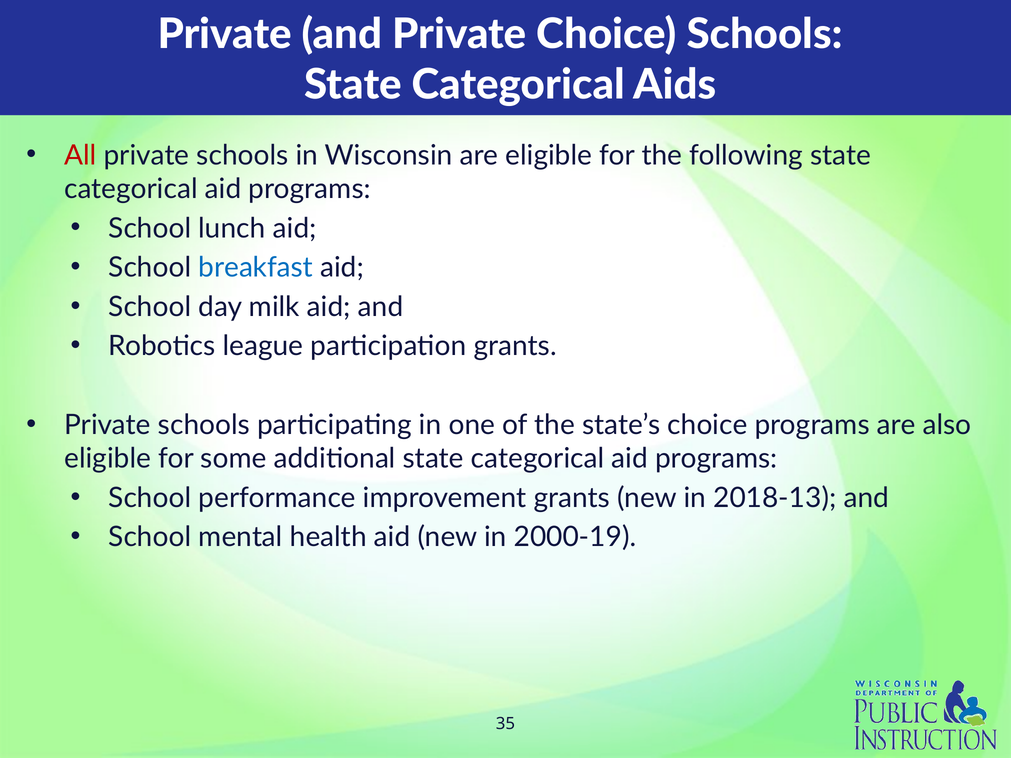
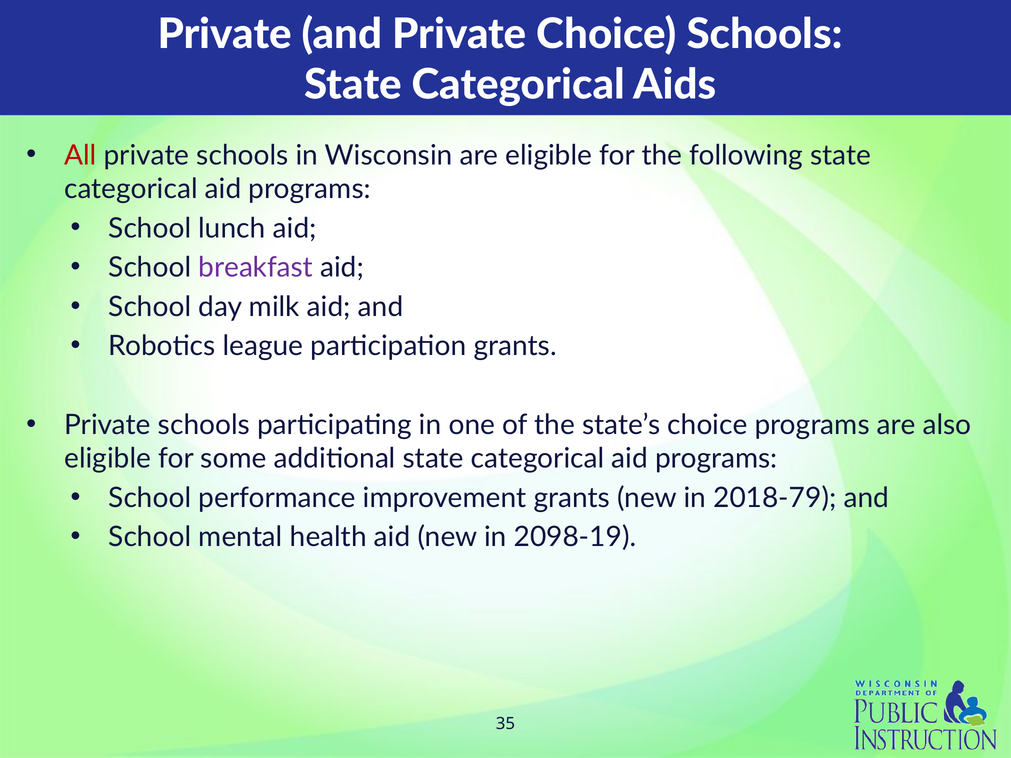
breakfast colour: blue -> purple
2018-13: 2018-13 -> 2018-79
2000-19: 2000-19 -> 2098-19
